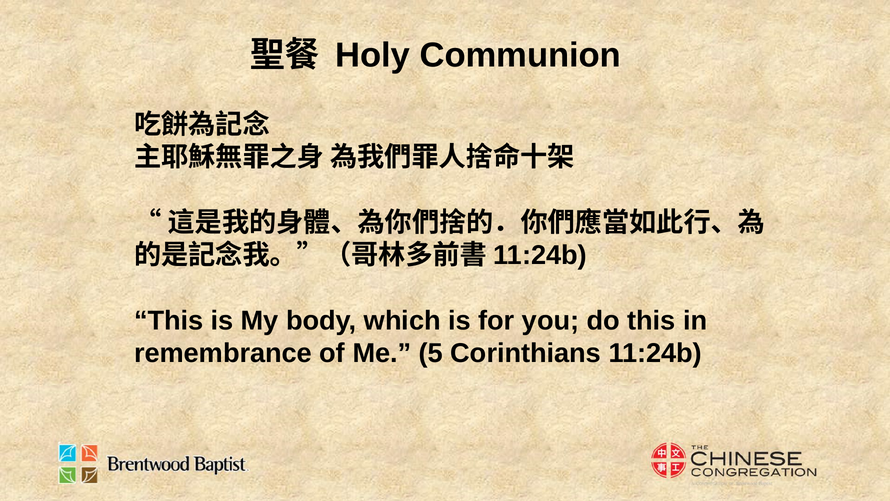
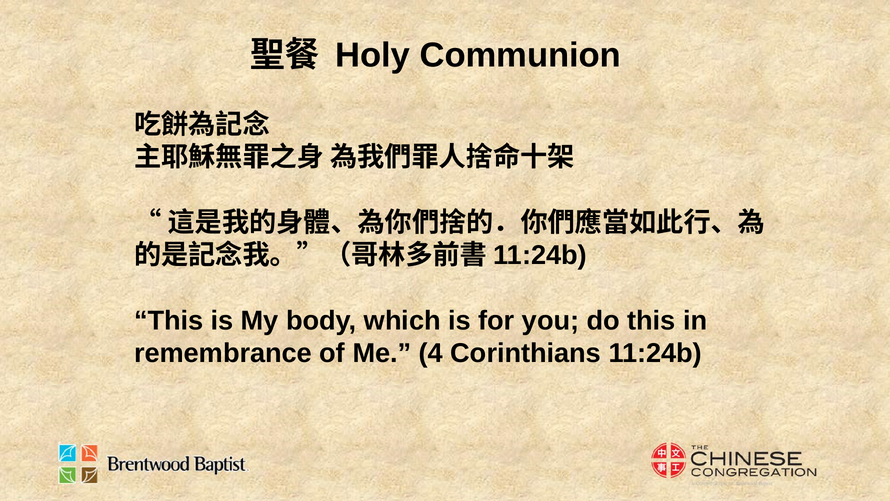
5: 5 -> 4
